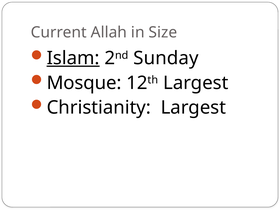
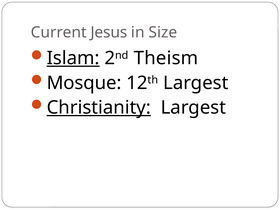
Allah: Allah -> Jesus
Sunday: Sunday -> Theism
Christianity underline: none -> present
